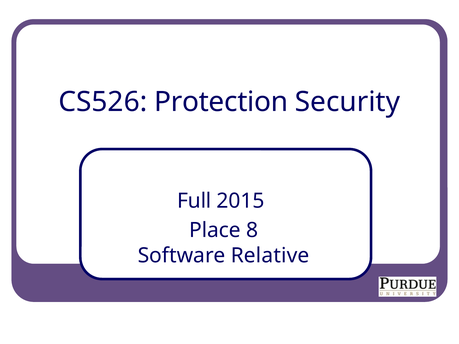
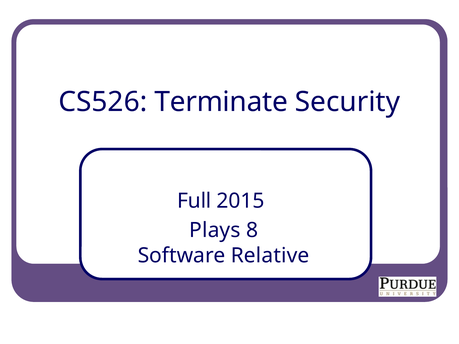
Protection: Protection -> Terminate
Place: Place -> Plays
